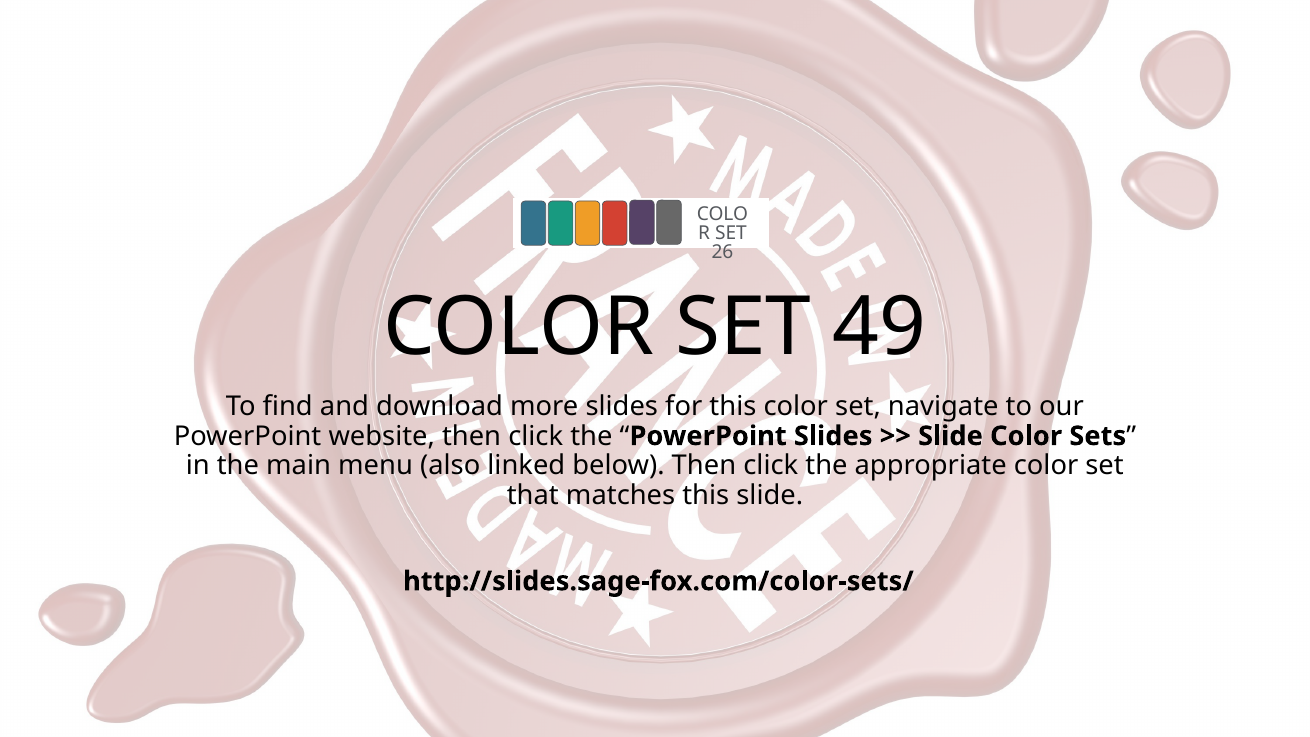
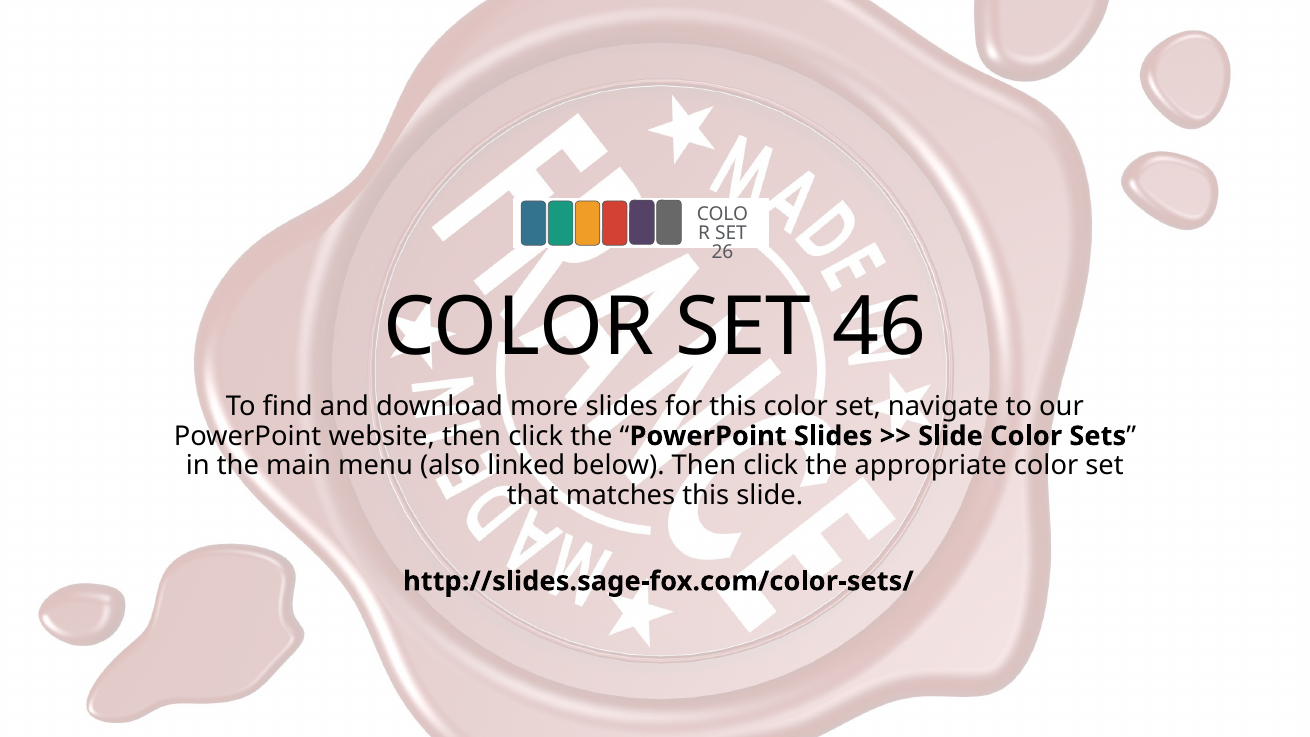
49: 49 -> 46
